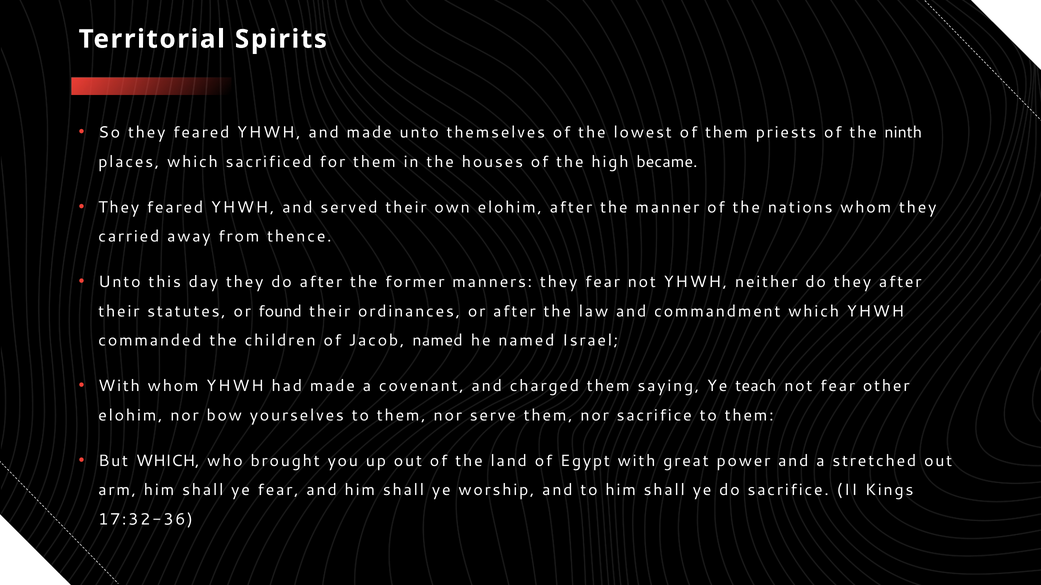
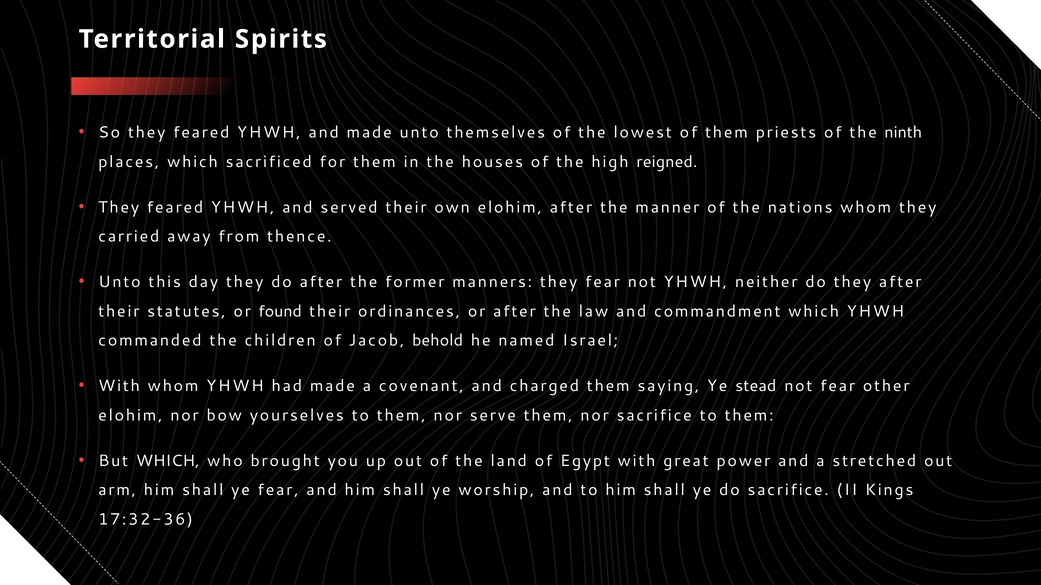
became: became -> reigned
Jacob named: named -> behold
teach: teach -> stead
